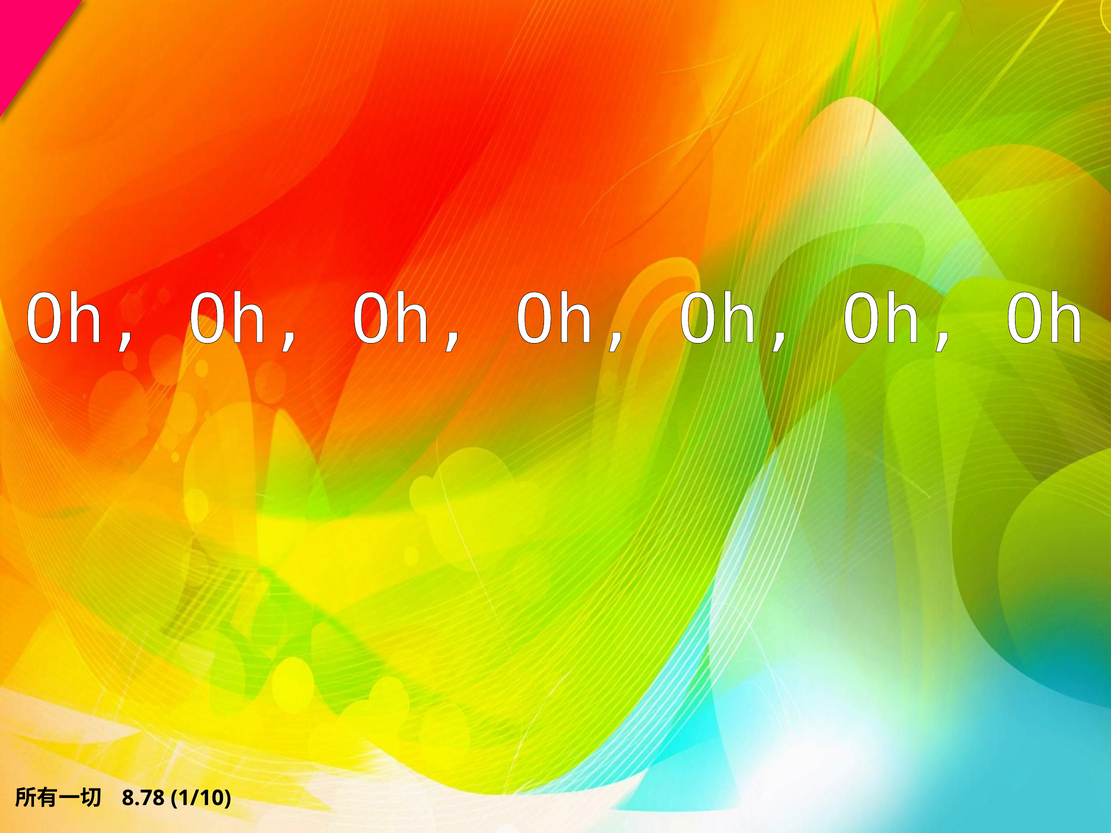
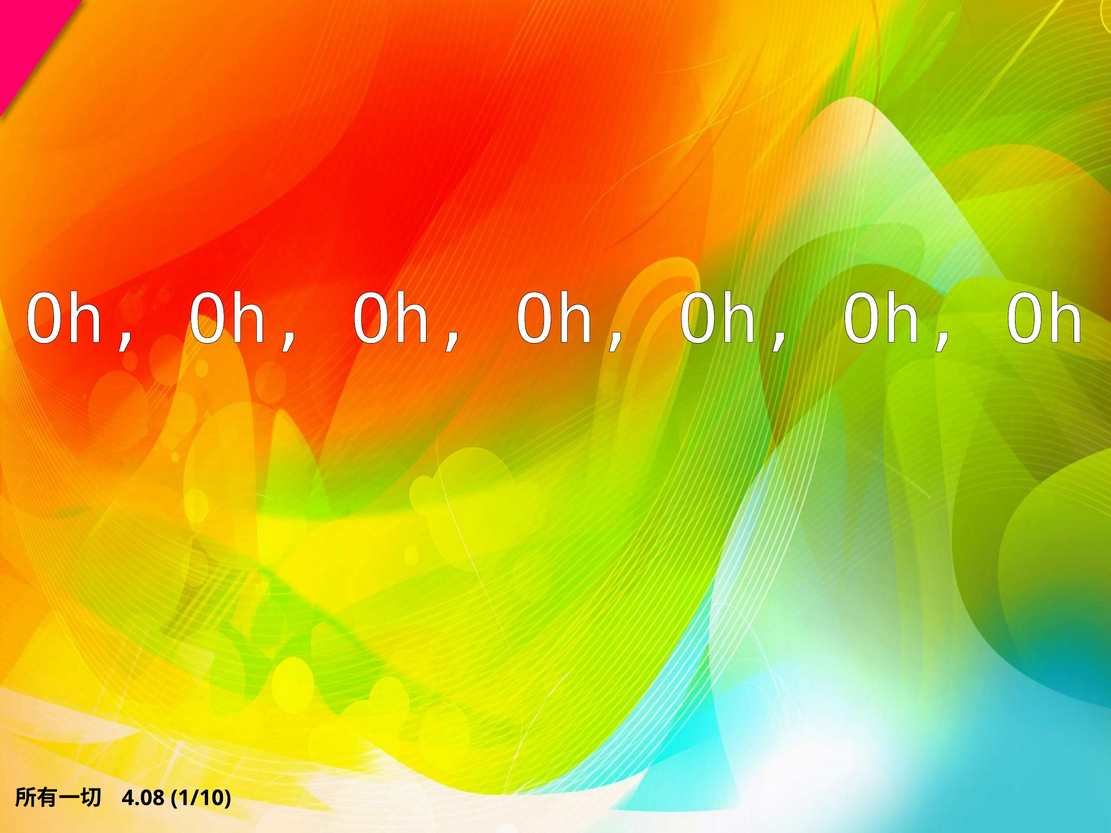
8.78: 8.78 -> 4.08
